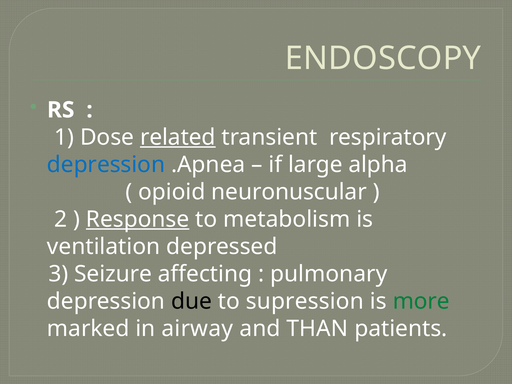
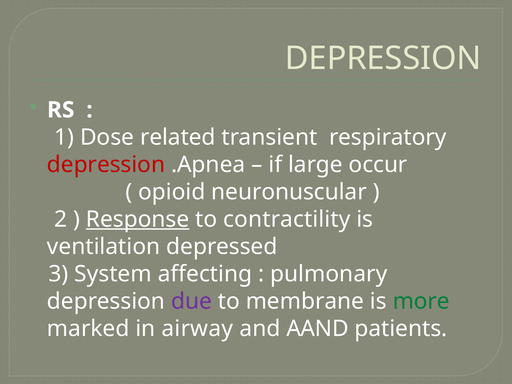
ENDOSCOPY at (383, 58): ENDOSCOPY -> DEPRESSION
related underline: present -> none
depression at (106, 165) colour: blue -> red
alpha: alpha -> occur
metabolism: metabolism -> contractility
Seizure: Seizure -> System
due colour: black -> purple
supression: supression -> membrane
THAN: THAN -> AAND
